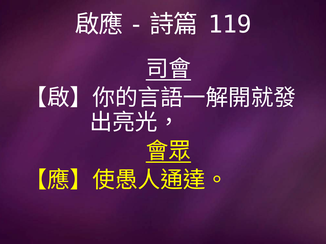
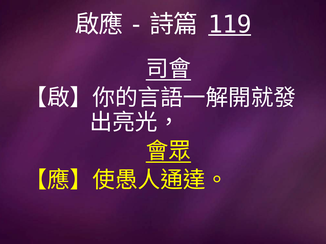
119 underline: none -> present
